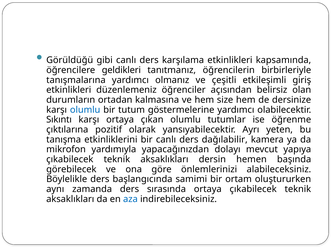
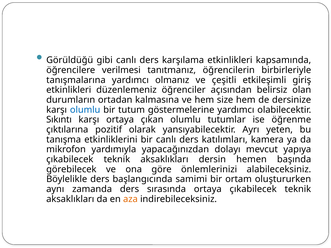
geldikleri: geldikleri -> verilmesi
dağılabilir: dağılabilir -> katılımları
aza colour: blue -> orange
